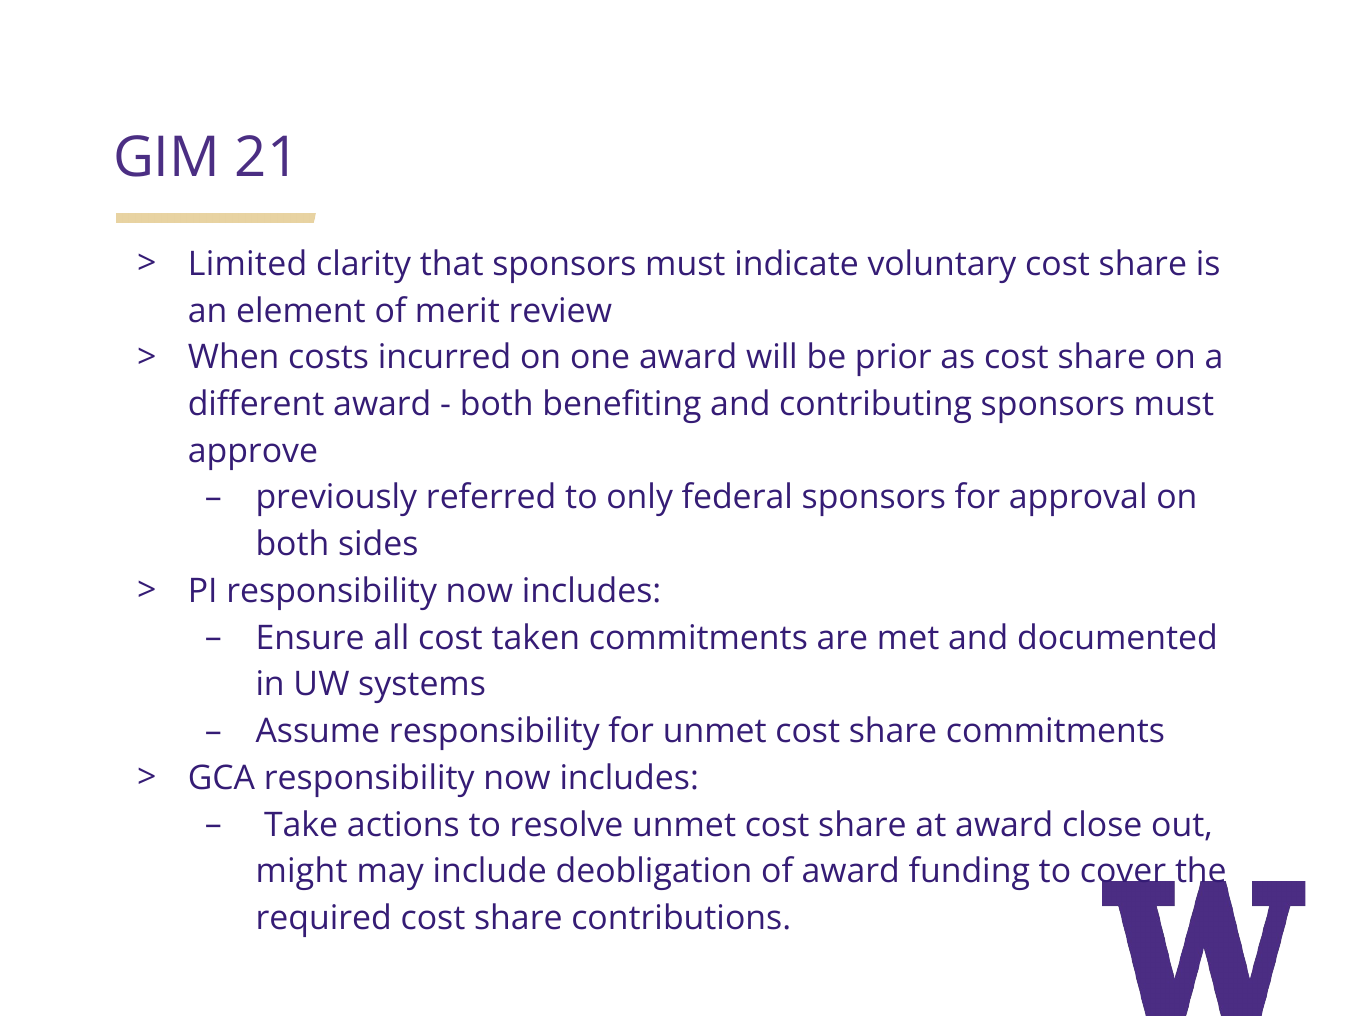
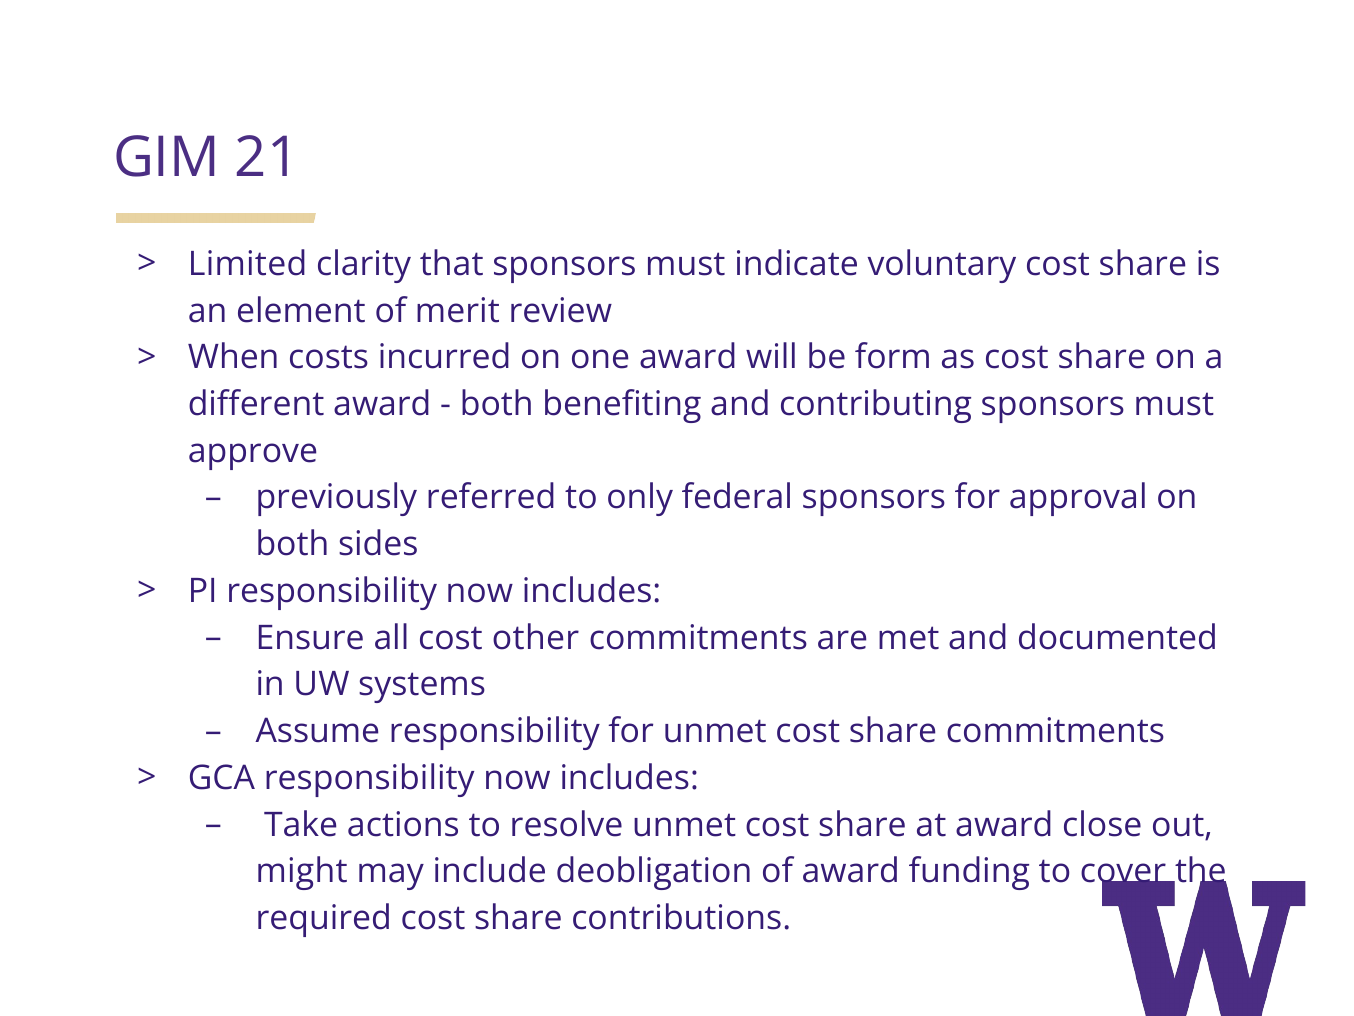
prior: prior -> form
taken: taken -> other
